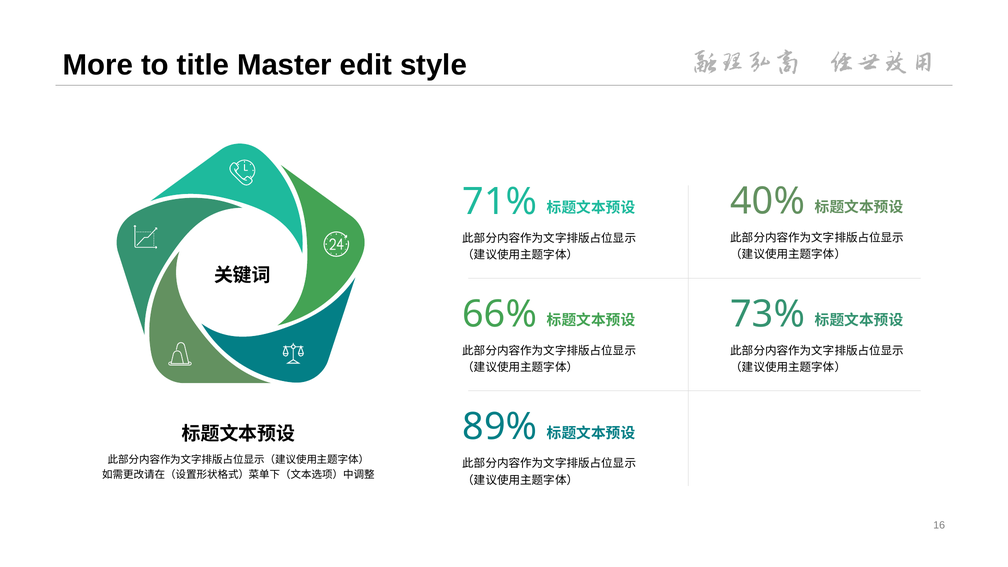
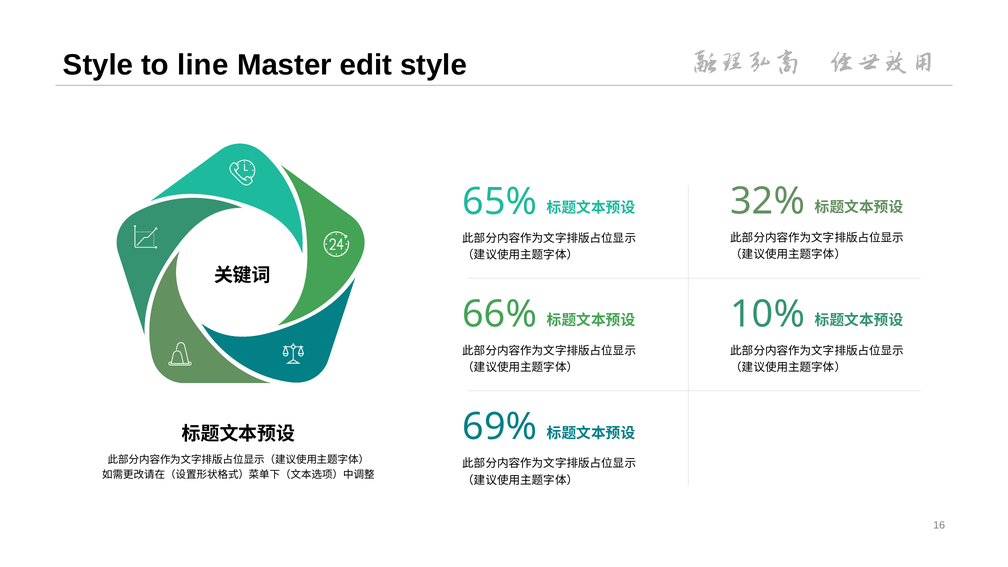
More at (98, 65): More -> Style
title: title -> line
40%: 40% -> 32%
71%: 71% -> 65%
73%: 73% -> 10%
89%: 89% -> 69%
